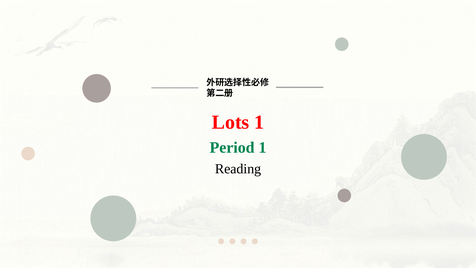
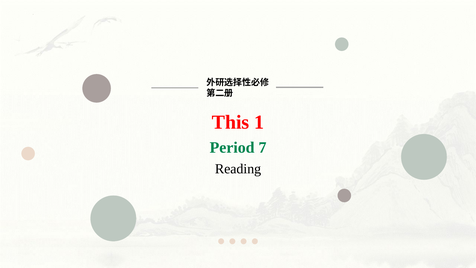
Lots: Lots -> This
Period 1: 1 -> 7
